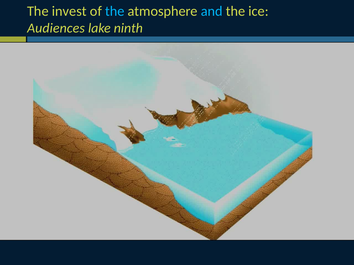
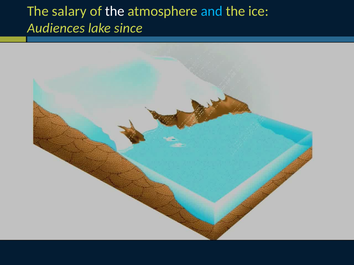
invest: invest -> salary
the at (115, 11) colour: light blue -> white
ninth: ninth -> since
